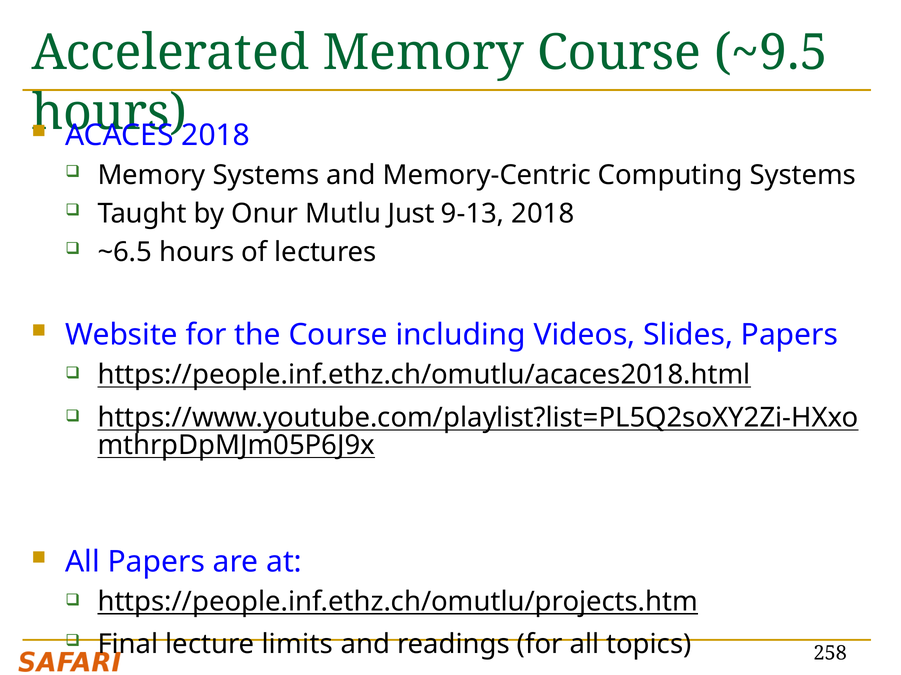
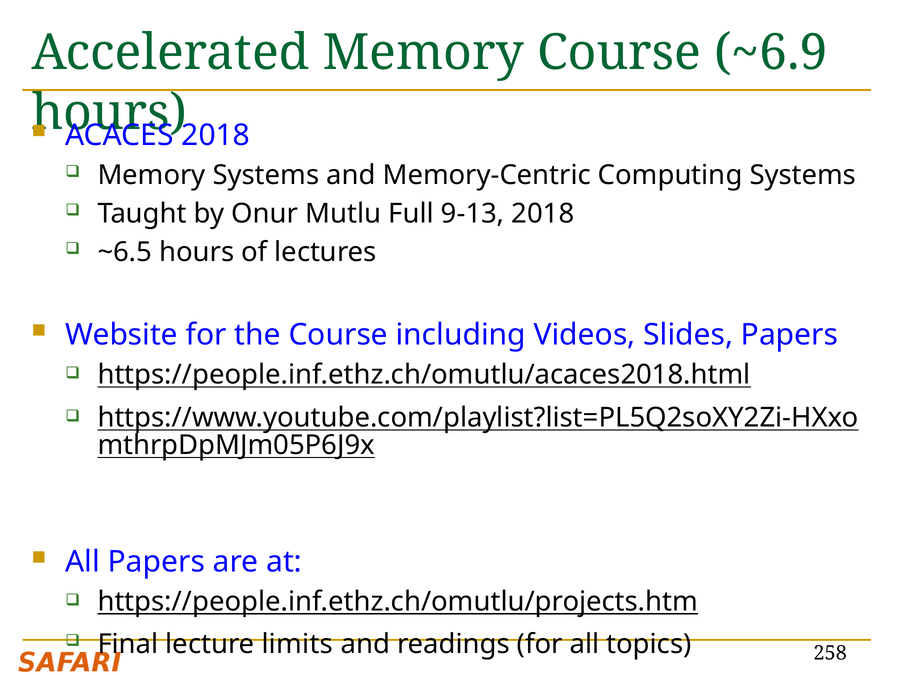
~9.5: ~9.5 -> ~6.9
Just: Just -> Full
